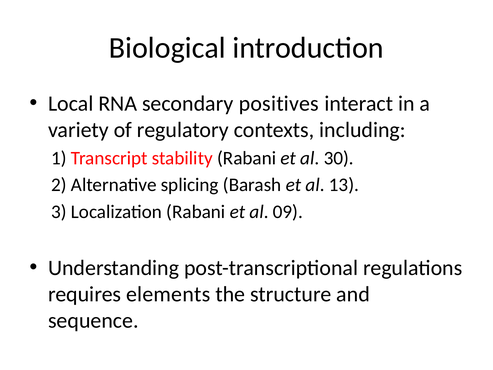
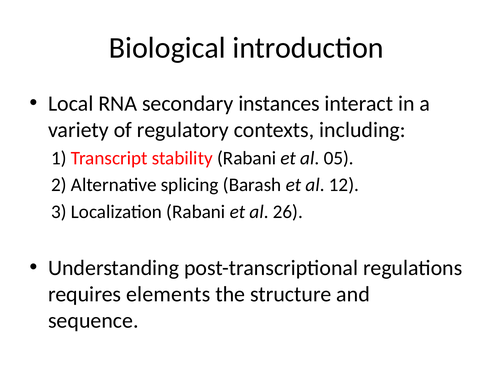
positives: positives -> instances
30: 30 -> 05
13: 13 -> 12
09: 09 -> 26
